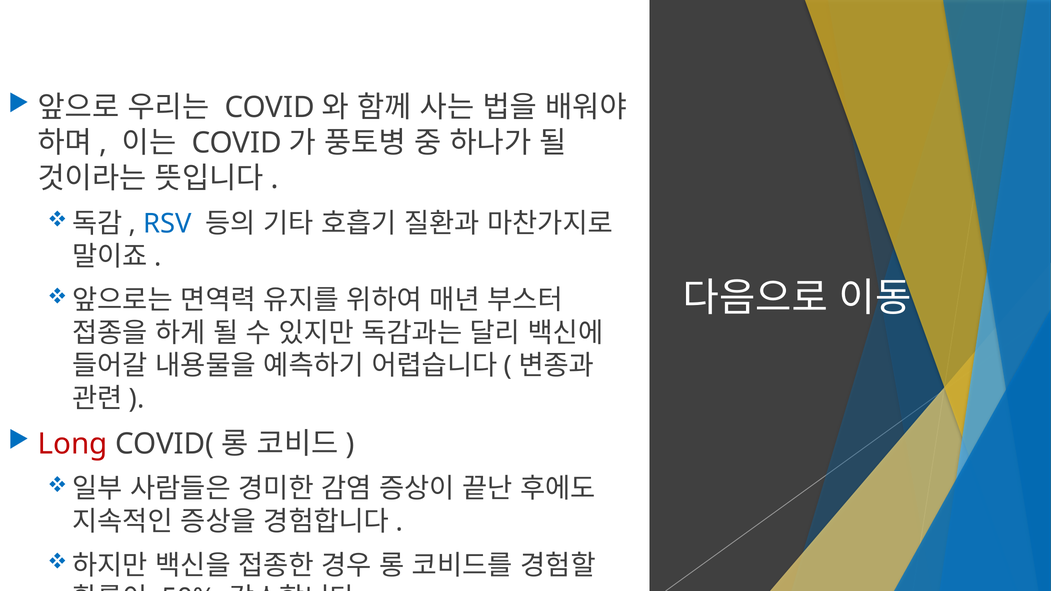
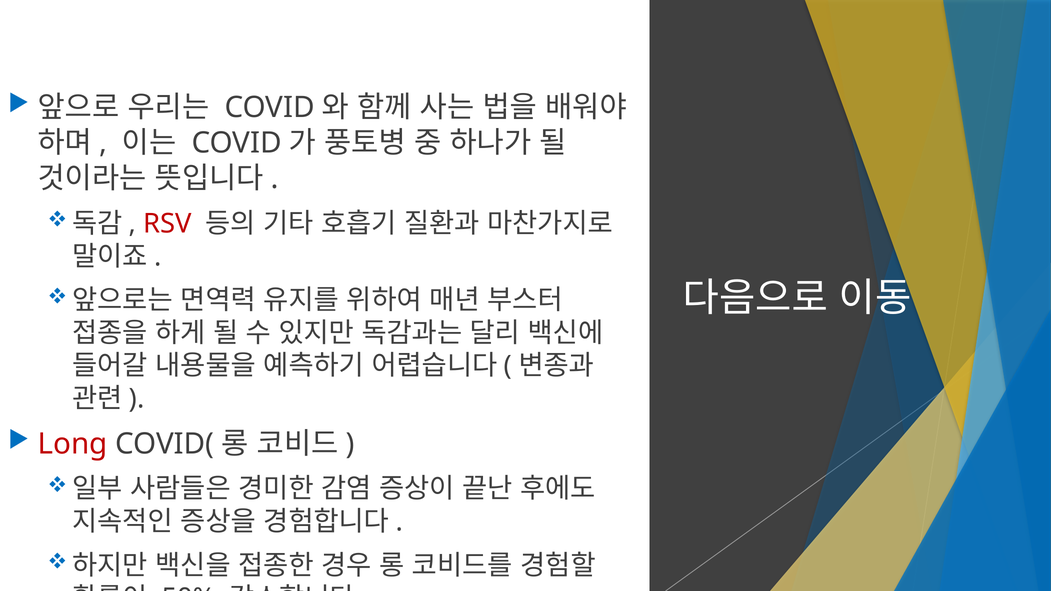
RSV colour: blue -> red
